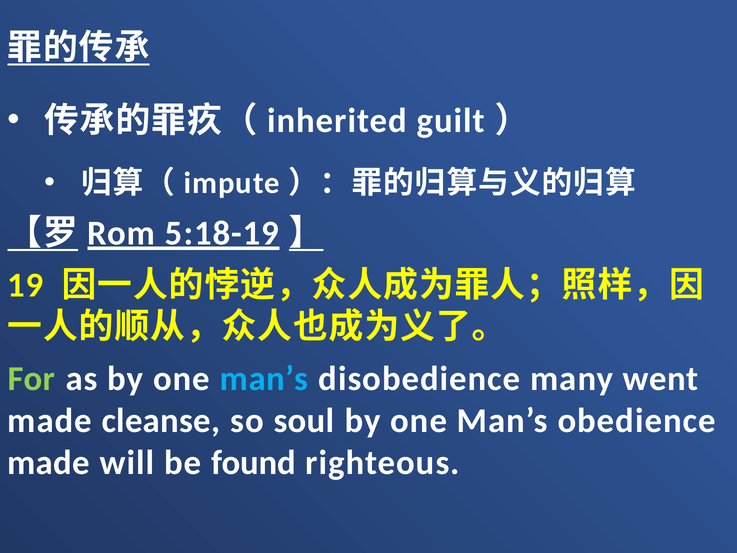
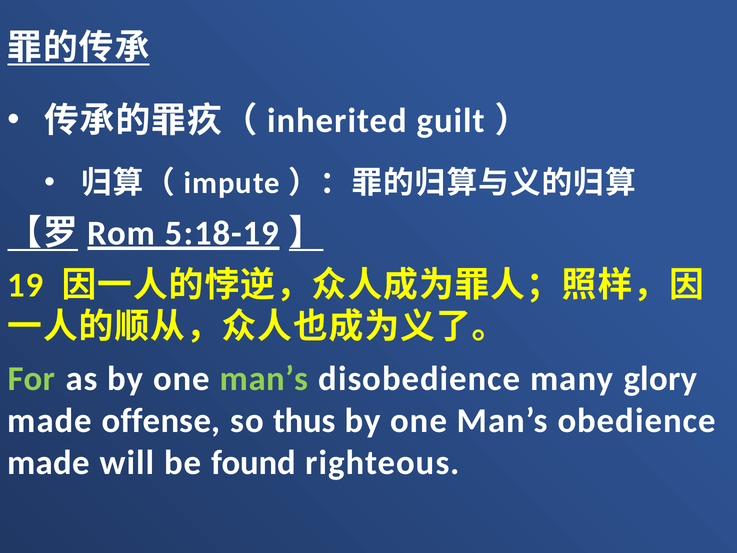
man’s at (264, 379) colour: light blue -> light green
went: went -> glory
cleanse: cleanse -> offense
soul: soul -> thus
